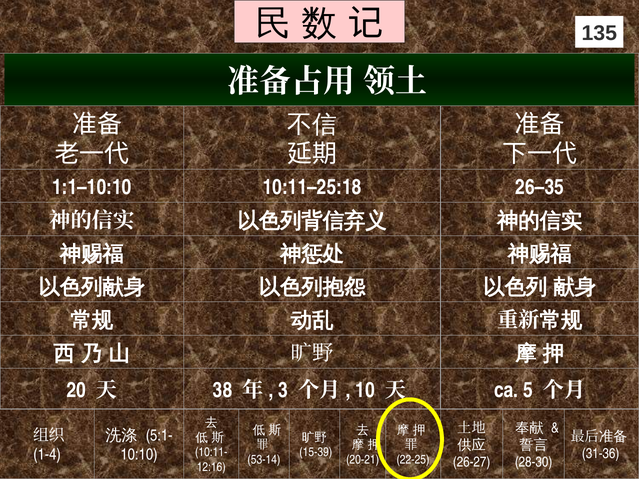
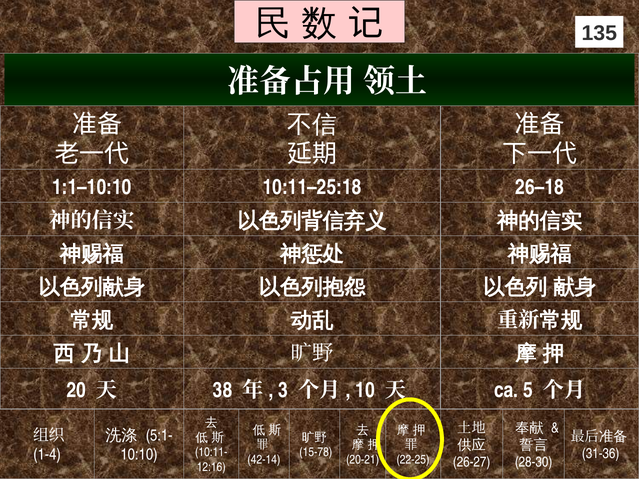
26–35: 26–35 -> 26–18
15-39: 15-39 -> 15-78
53-14: 53-14 -> 42-14
